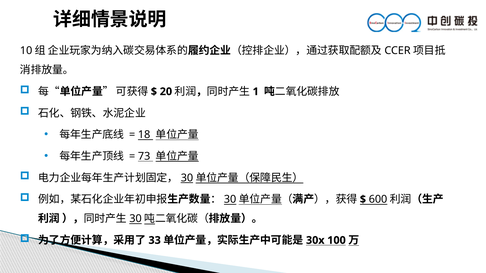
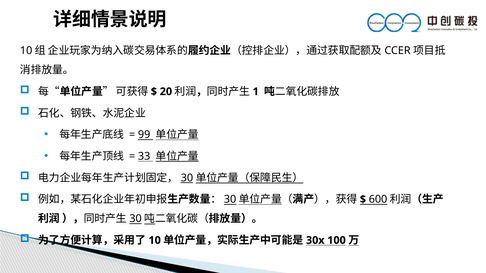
18: 18 -> 99
73: 73 -> 33
33: 33 -> 10
